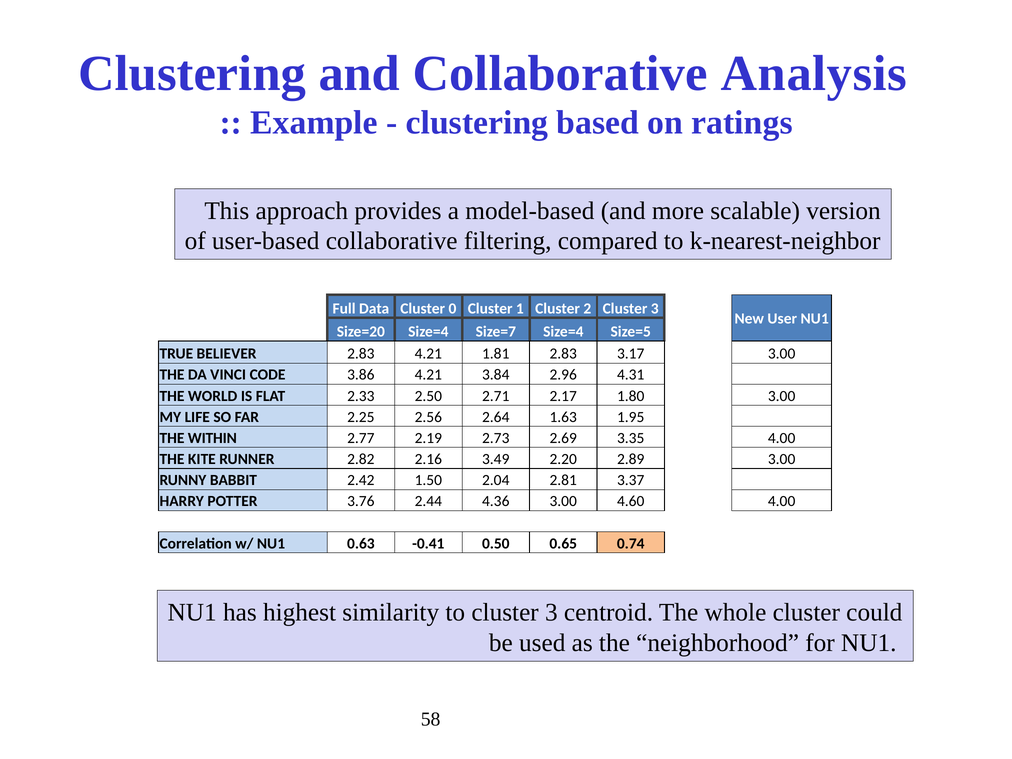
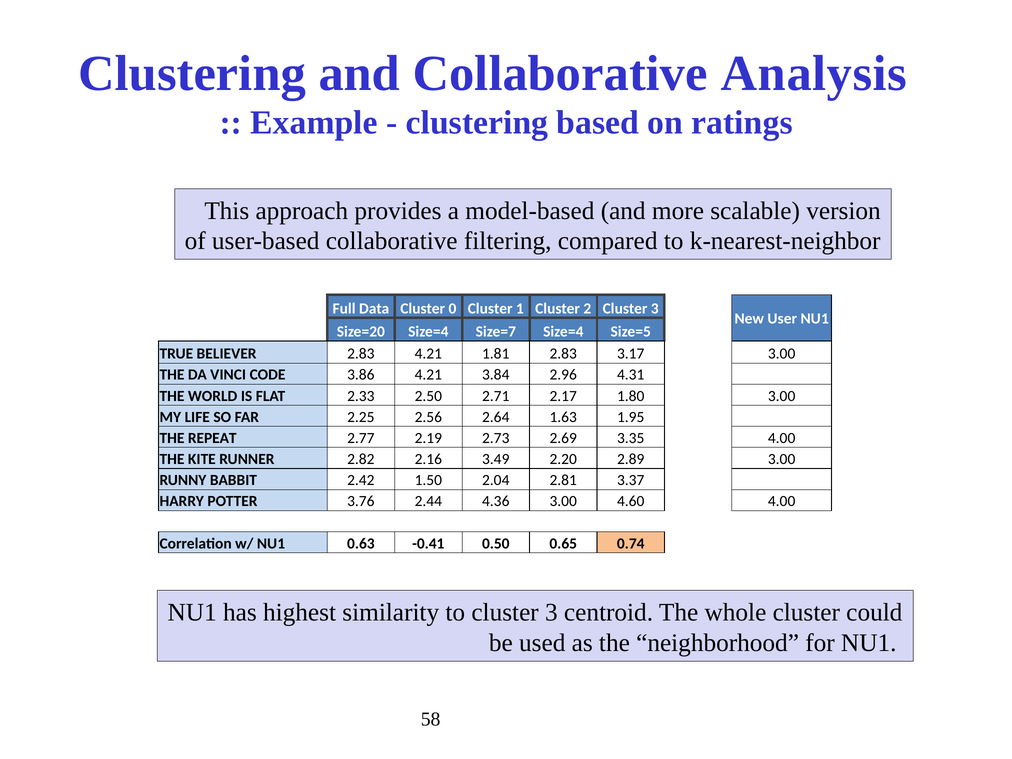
WITHIN: WITHIN -> REPEAT
